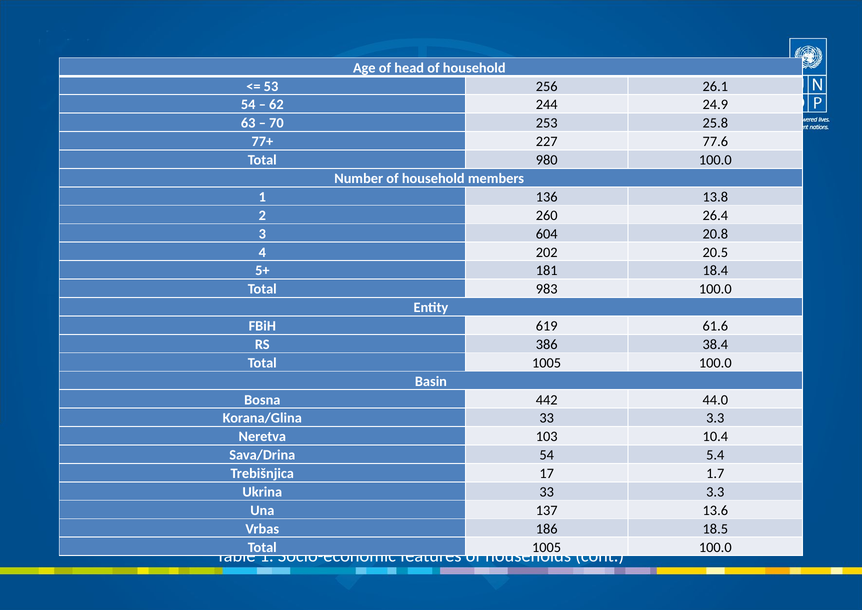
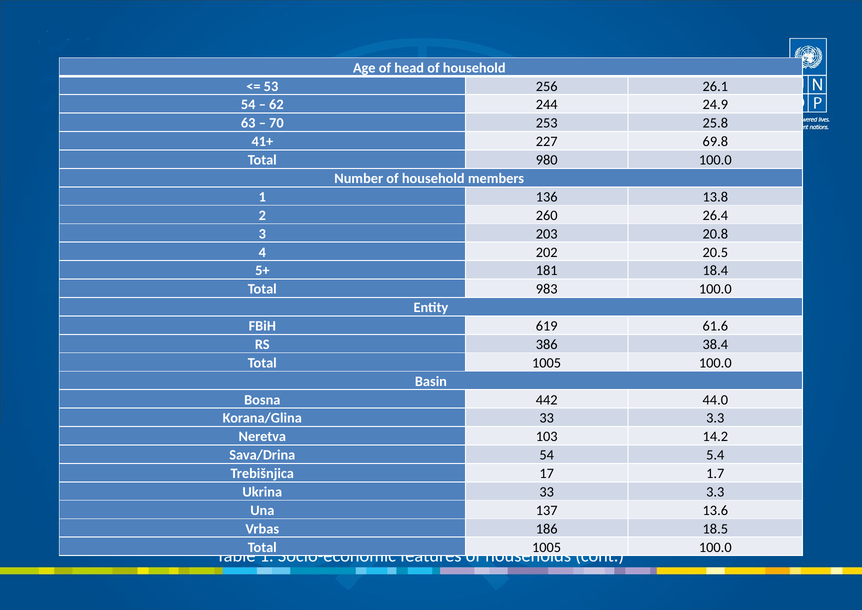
77+: 77+ -> 41+
77.6: 77.6 -> 69.8
604: 604 -> 203
10.4: 10.4 -> 14.2
